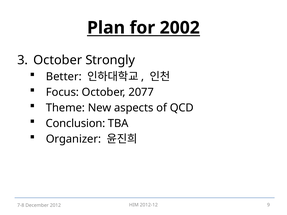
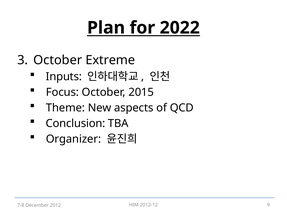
2002: 2002 -> 2022
Strongly: Strongly -> Extreme
Better: Better -> Inputs
2077: 2077 -> 2015
